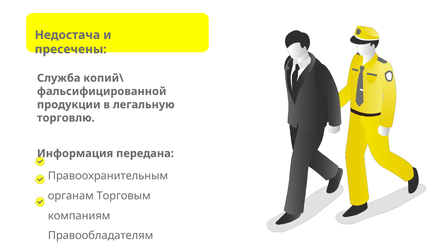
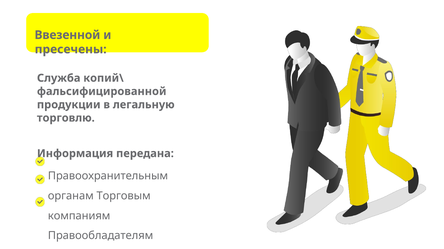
Недостача: Недостача -> Ввезенной
